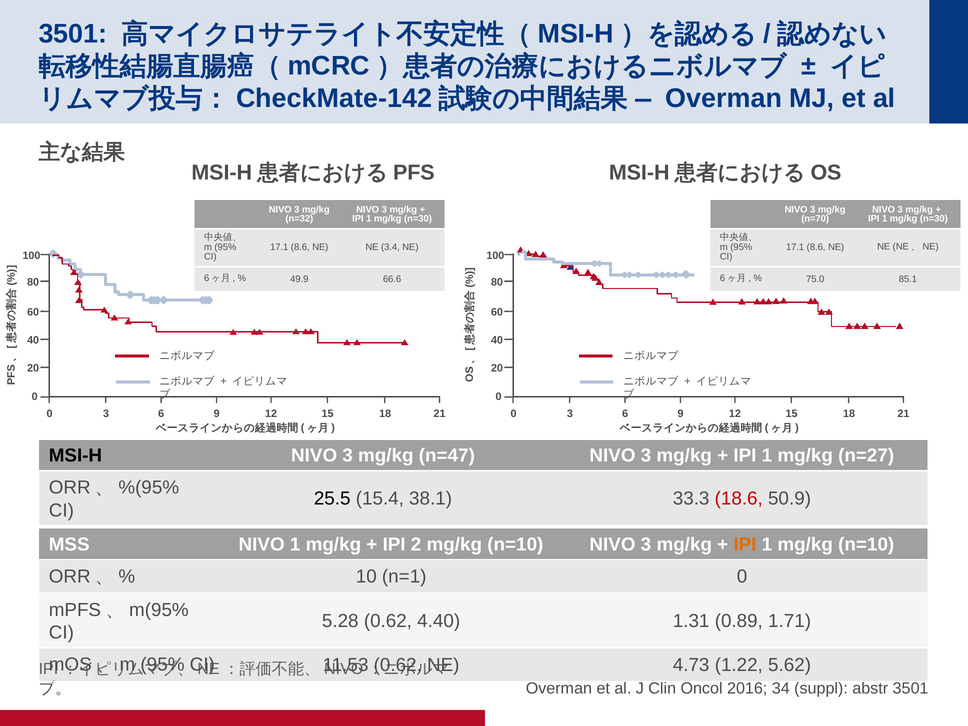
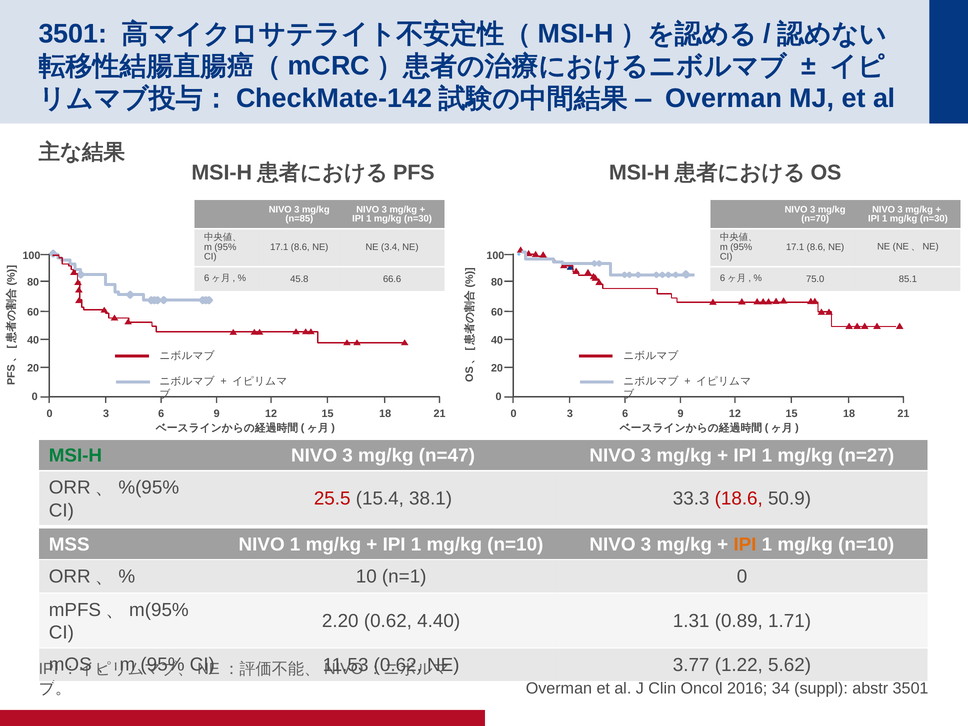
n=32: n=32 -> n=85
49.9: 49.9 -> 45.8
MSI-H colour: black -> green
25.5 colour: black -> red
2 at (416, 544): 2 -> 1
5.28: 5.28 -> 2.20
4.73: 4.73 -> 3.77
